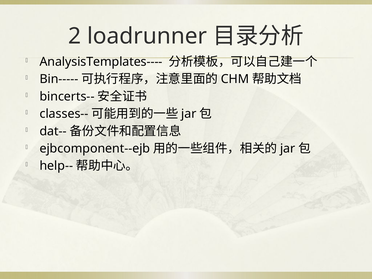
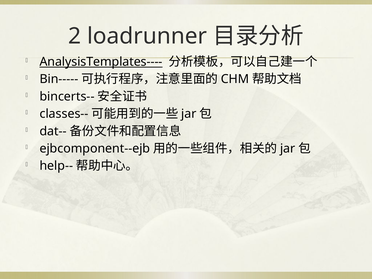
AnalysisTemplates---- underline: none -> present
